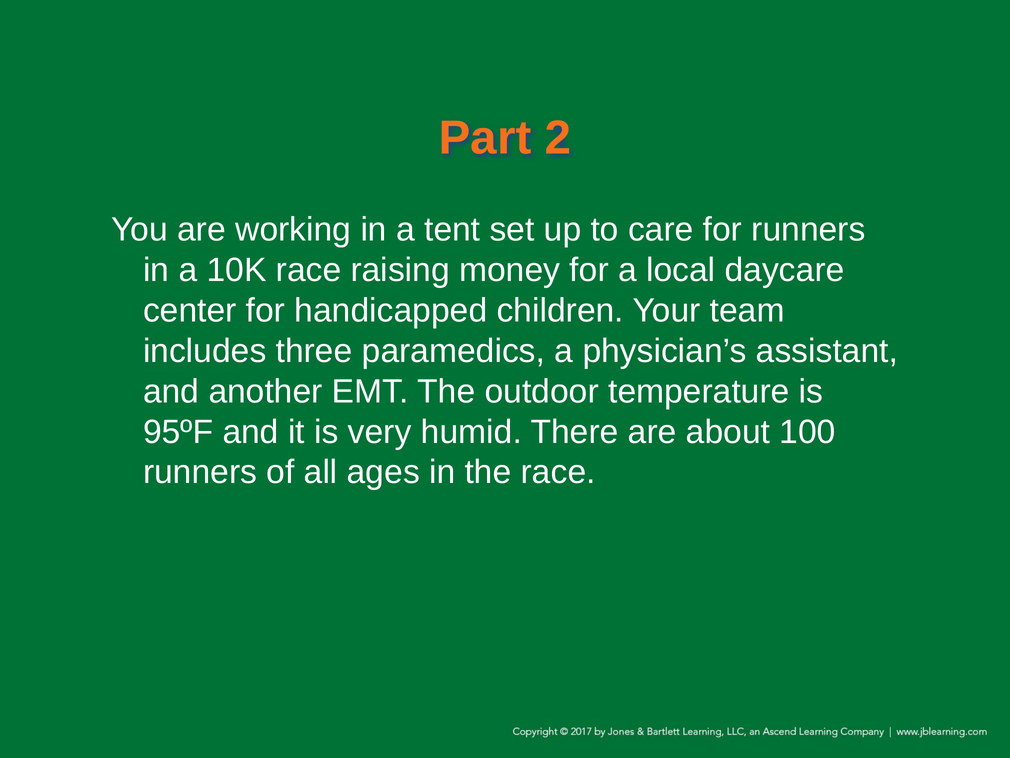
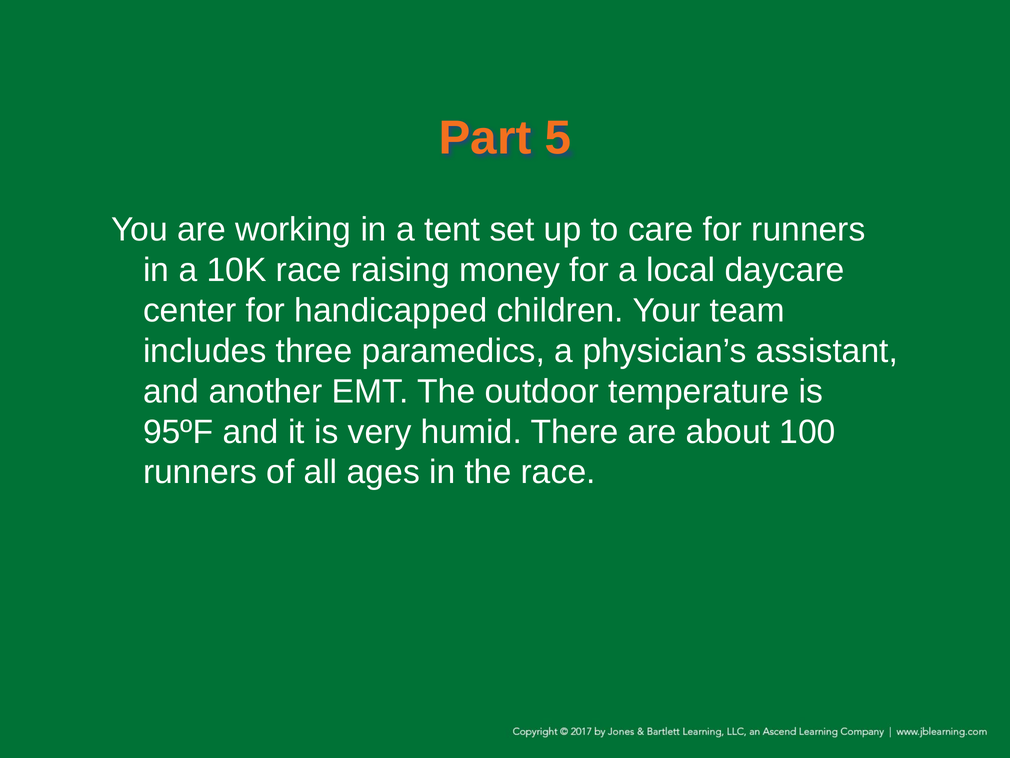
2: 2 -> 5
